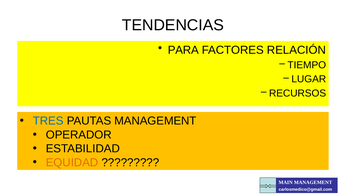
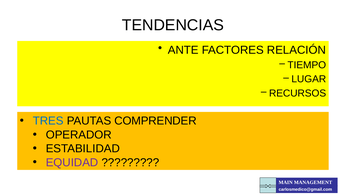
PARA: PARA -> ANTE
PAUTAS MANAGEMENT: MANAGEMENT -> COMPRENDER
EQUIDAD colour: orange -> purple
